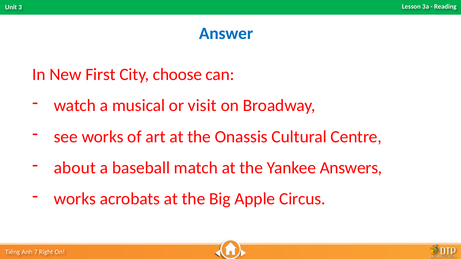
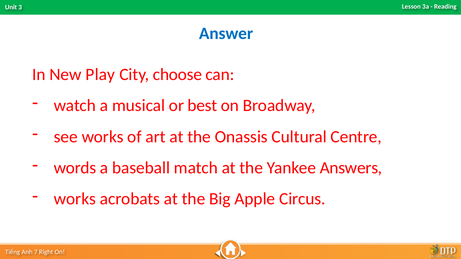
First: First -> Play
visit: visit -> best
about: about -> words
